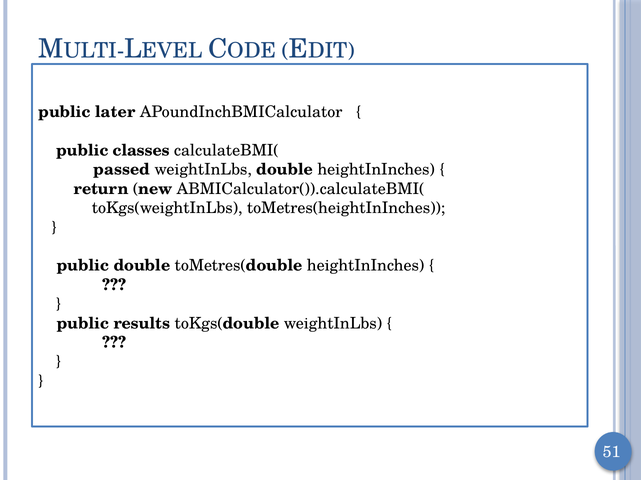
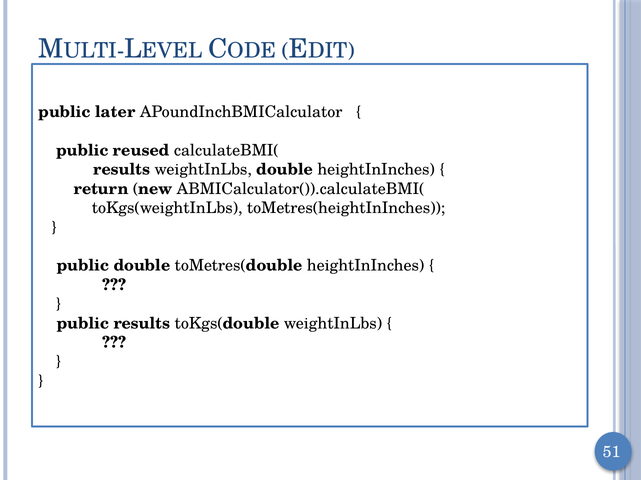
classes: classes -> reused
passed at (122, 170): passed -> results
